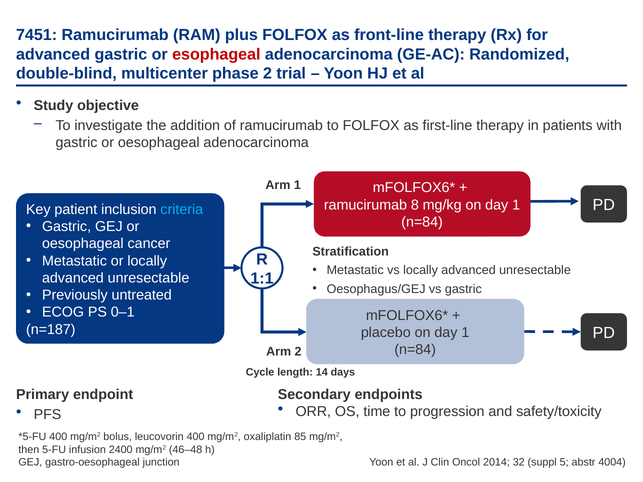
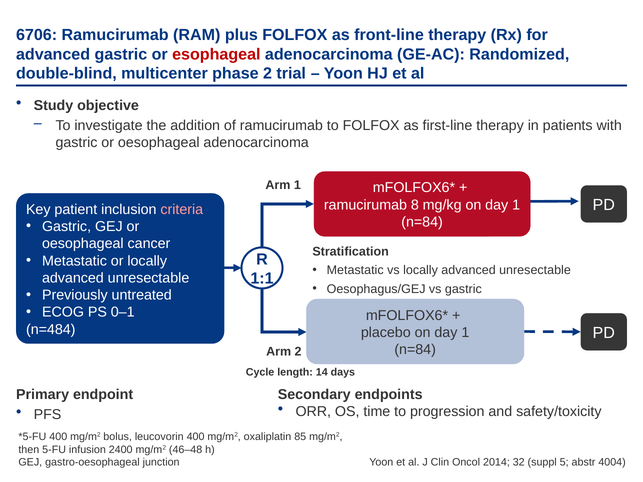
7451: 7451 -> 6706
criteria colour: light blue -> pink
n=187: n=187 -> n=484
